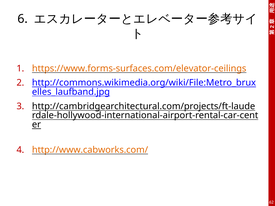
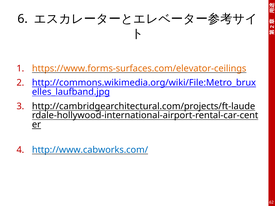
http://www.cabworks.com/ colour: orange -> blue
